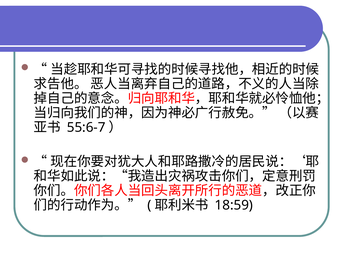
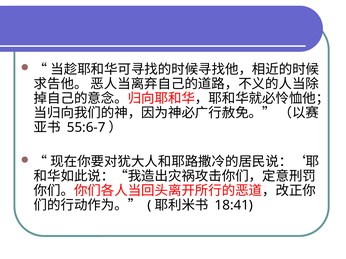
18:59: 18:59 -> 18:41
